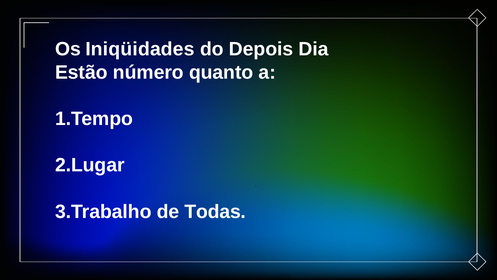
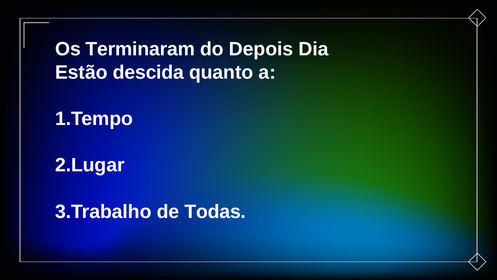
Iniqüidades: Iniqüidades -> Terminaram
número: número -> descida
